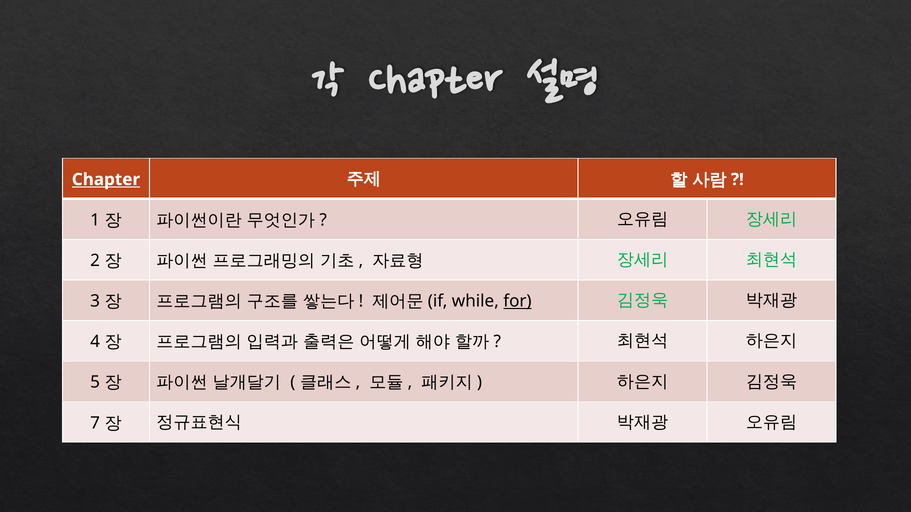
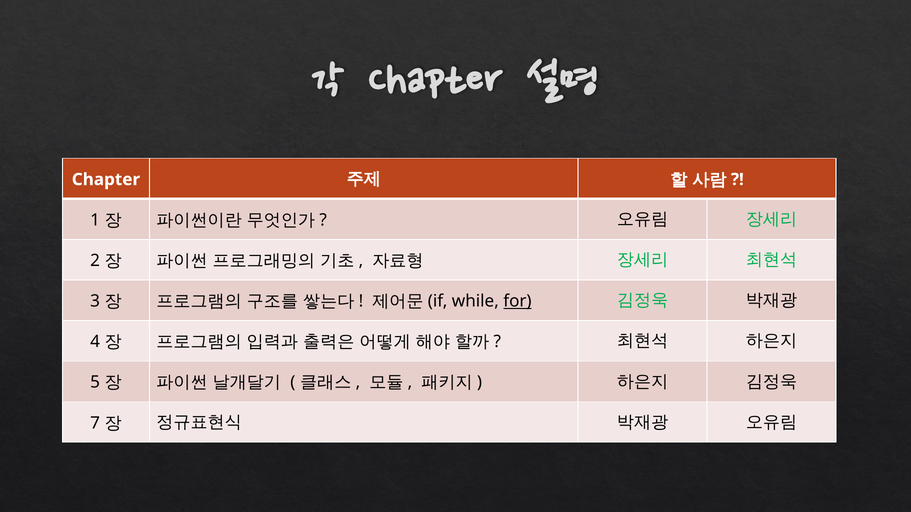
Chapter at (106, 180) underline: present -> none
